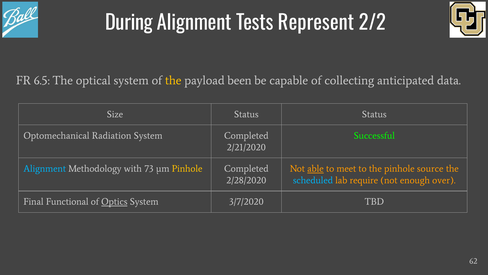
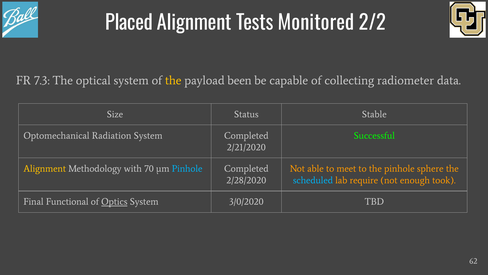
During: During -> Placed
Represent: Represent -> Monitored
6.5: 6.5 -> 7.3
anticipated: anticipated -> radiometer
Status Status: Status -> Stable
Alignment at (45, 168) colour: light blue -> yellow
73: 73 -> 70
Pinhole at (187, 168) colour: yellow -> light blue
able underline: present -> none
source: source -> sphere
over: over -> took
3/7/2020: 3/7/2020 -> 3/0/2020
